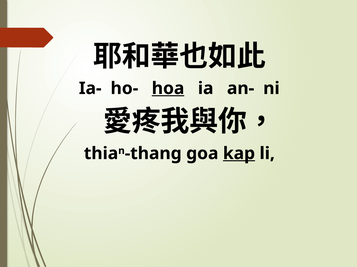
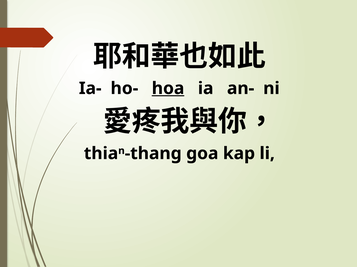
kap underline: present -> none
